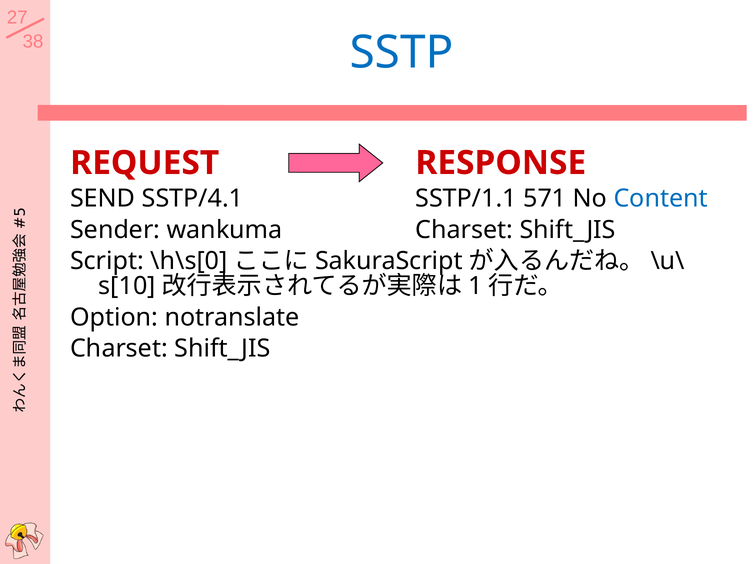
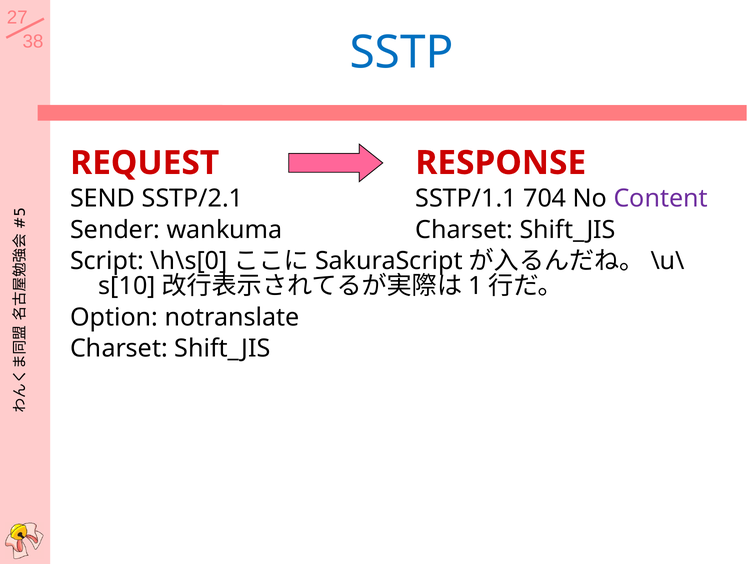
SSTP/4.1: SSTP/4.1 -> SSTP/2.1
571: 571 -> 704
Content colour: blue -> purple
